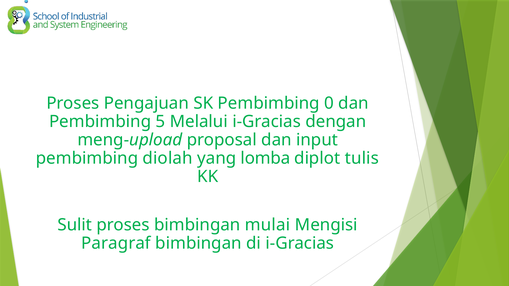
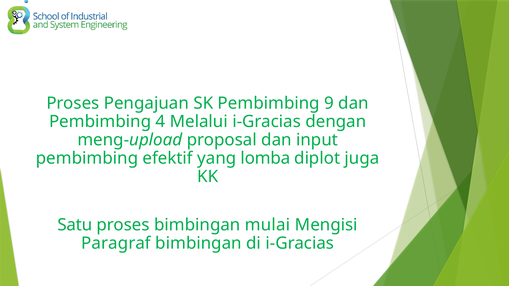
0: 0 -> 9
5: 5 -> 4
diolah: diolah -> efektif
tulis: tulis -> juga
Sulit: Sulit -> Satu
